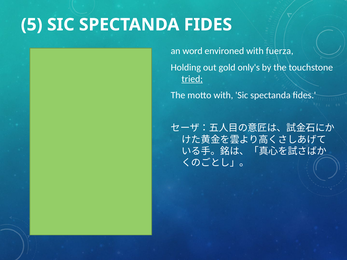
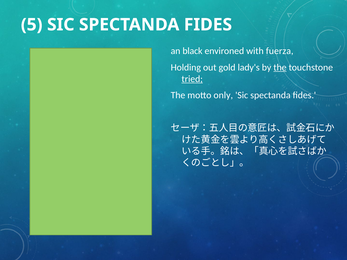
word: word -> black
only's: only's -> lady's
the at (280, 67) underline: none -> present
motto with: with -> only
